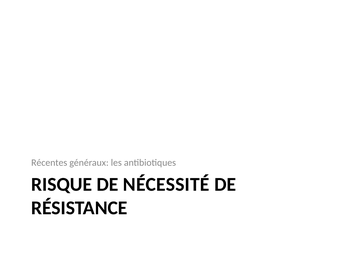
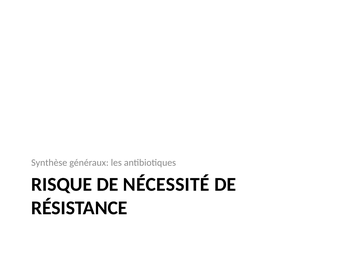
Récentes: Récentes -> Synthèse
